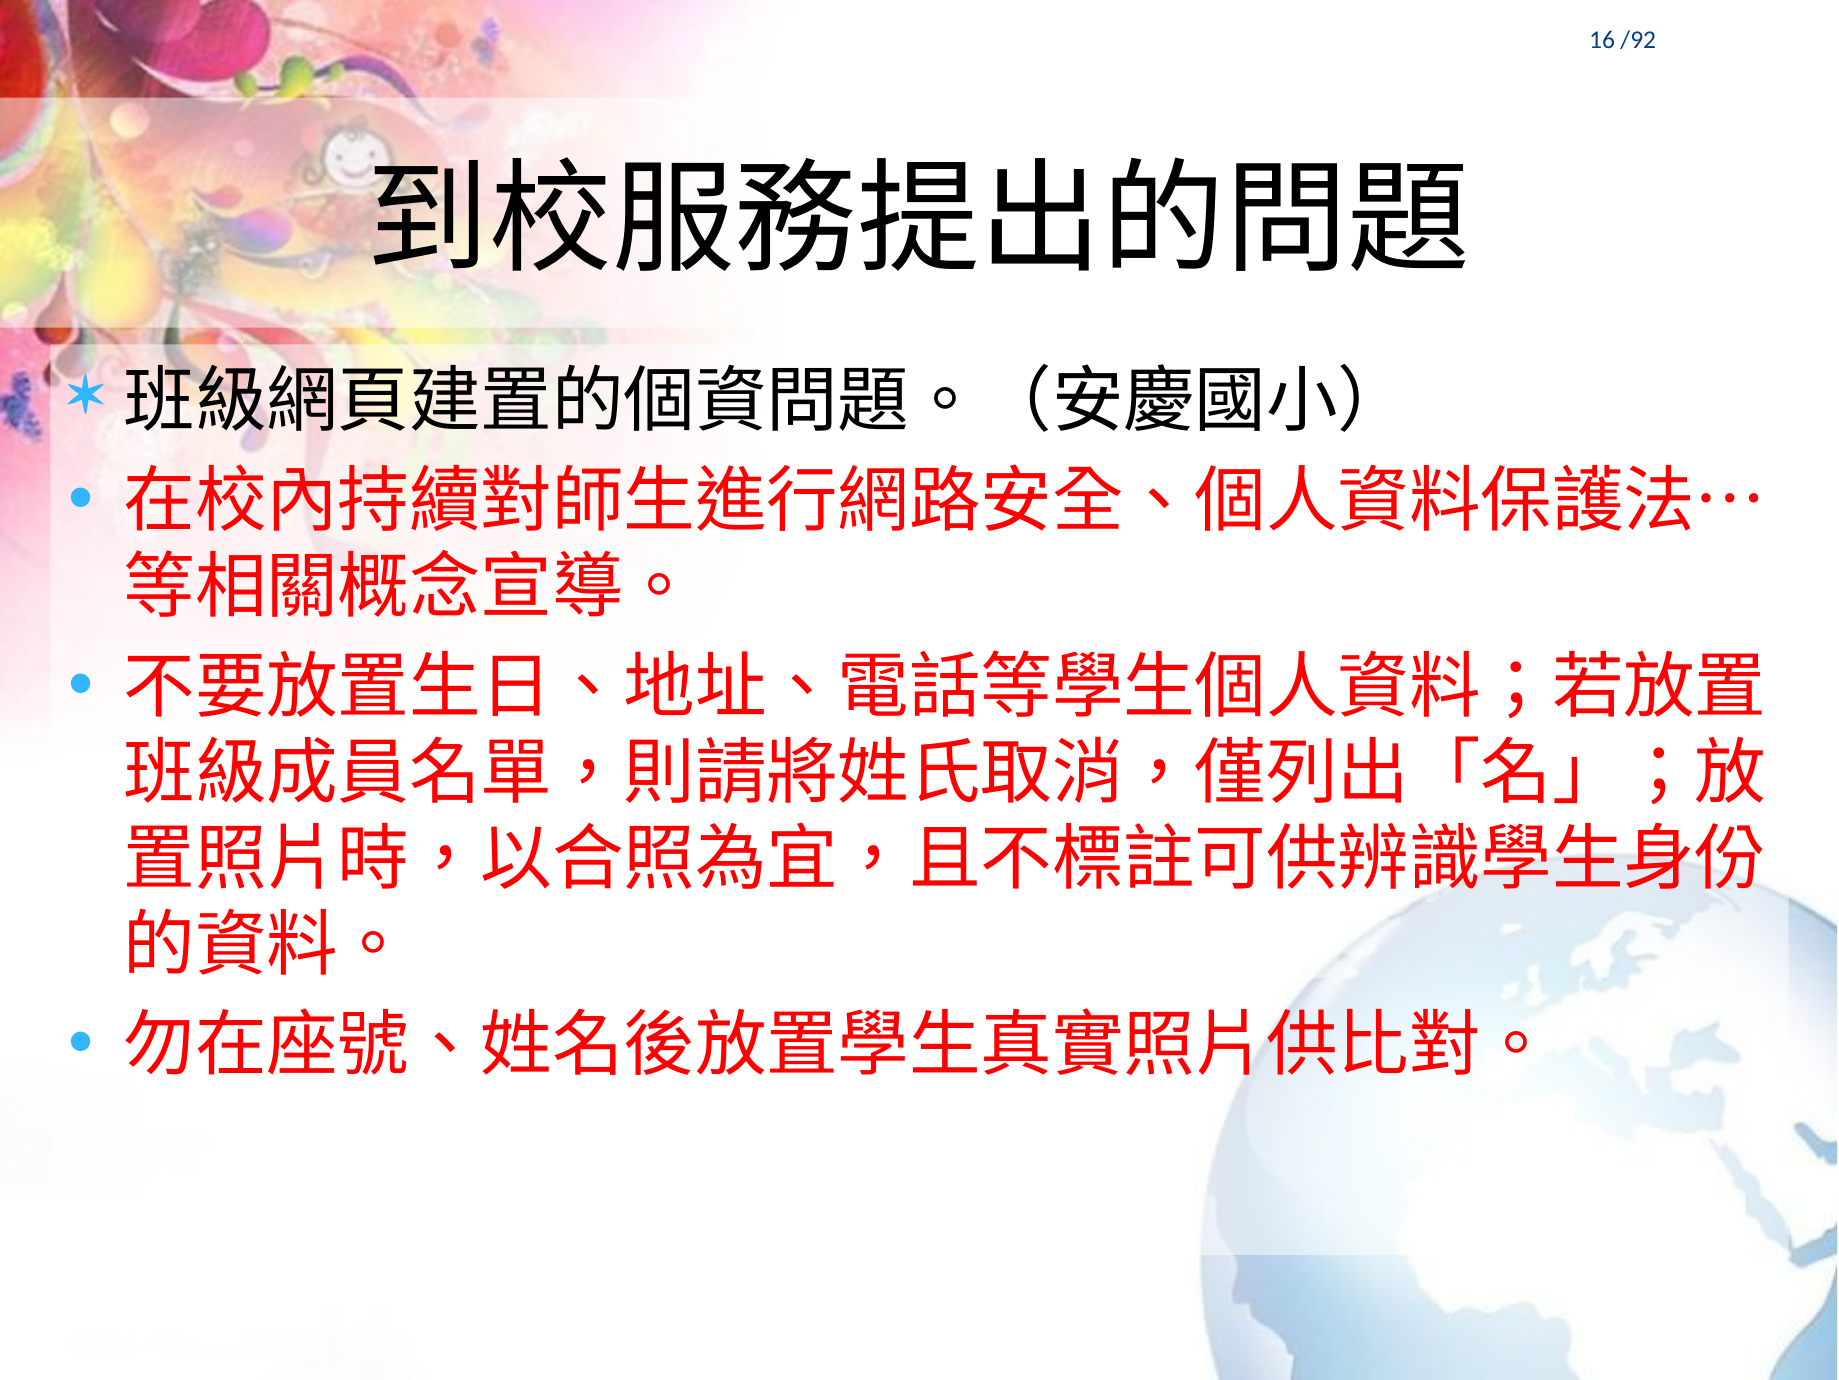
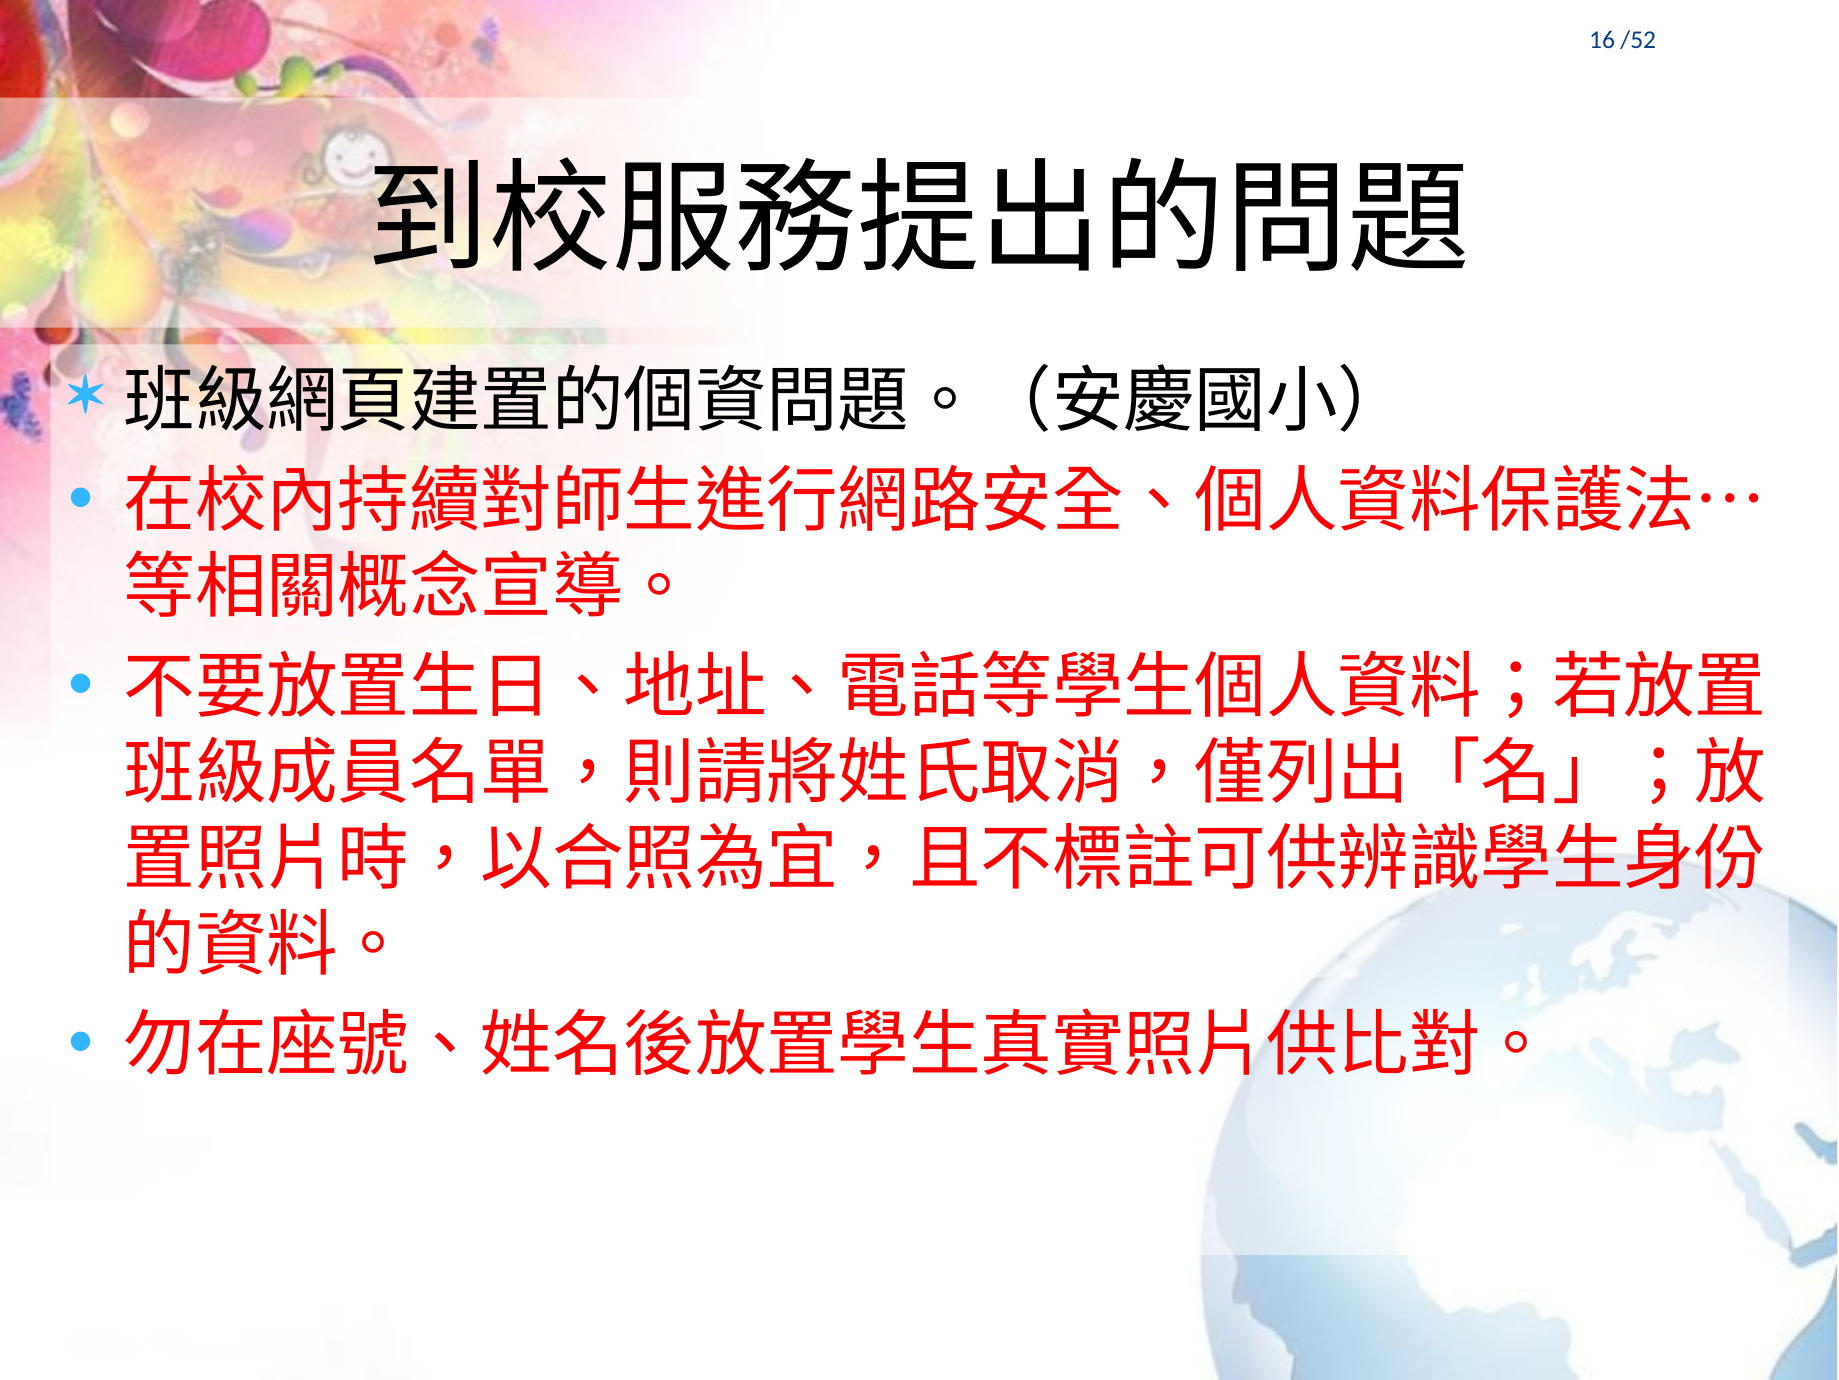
/92: /92 -> /52
